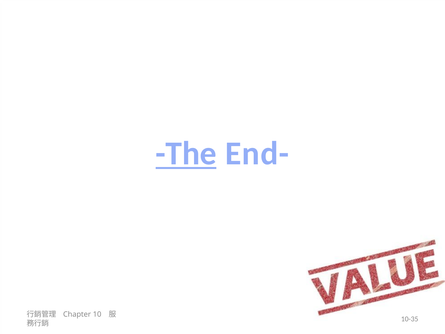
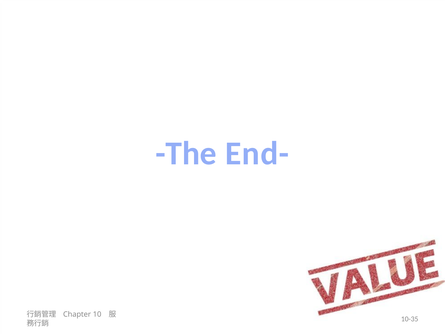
The underline: present -> none
